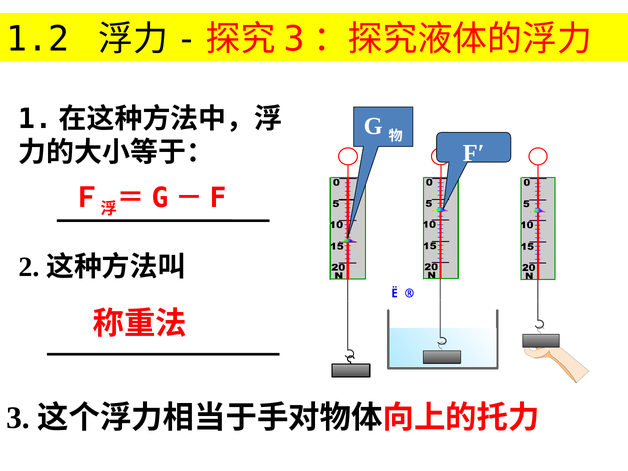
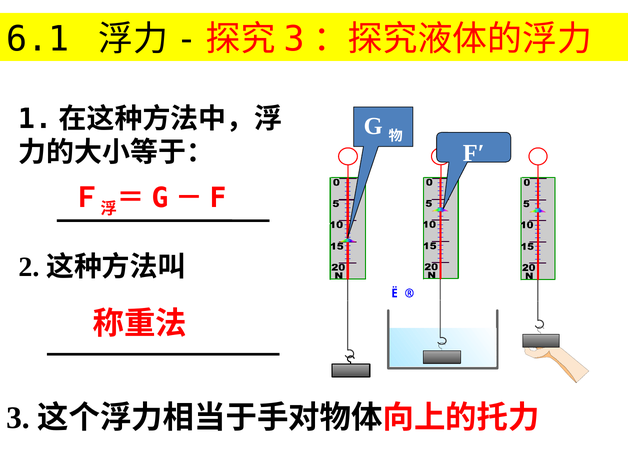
1.2: 1.2 -> 6.1
